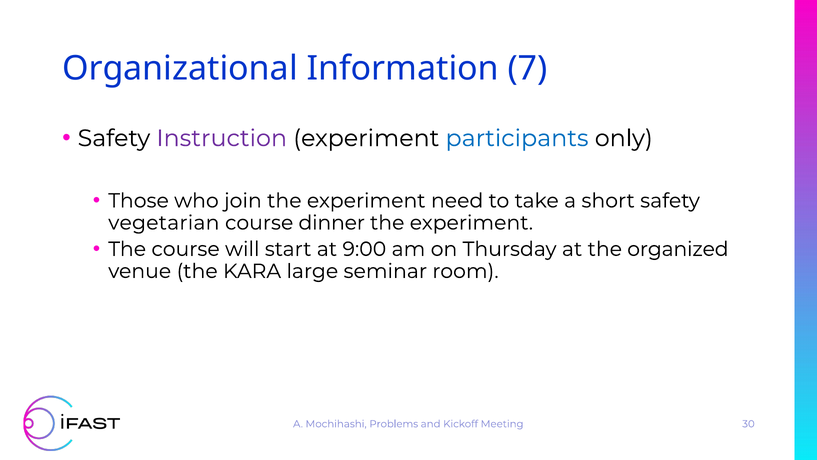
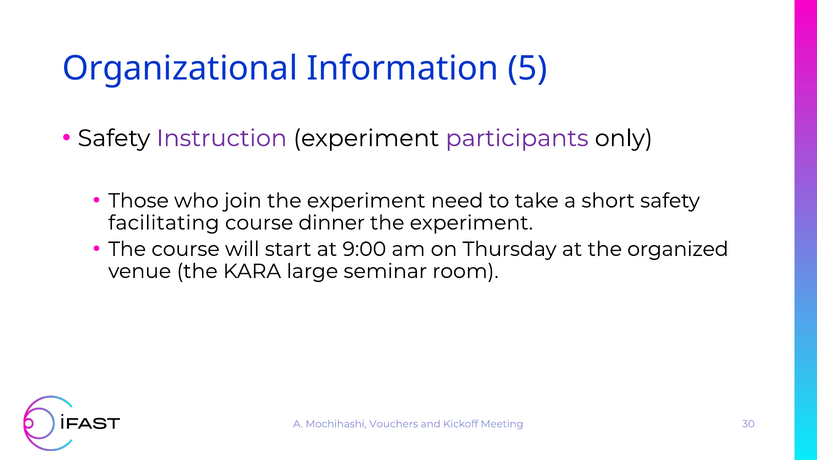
7: 7 -> 5
participants colour: blue -> purple
vegetarian: vegetarian -> facilitating
Problems: Problems -> Vouchers
